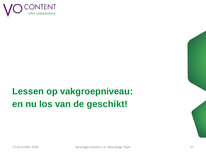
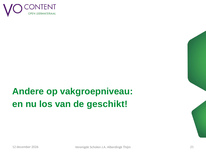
Lessen: Lessen -> Andere
